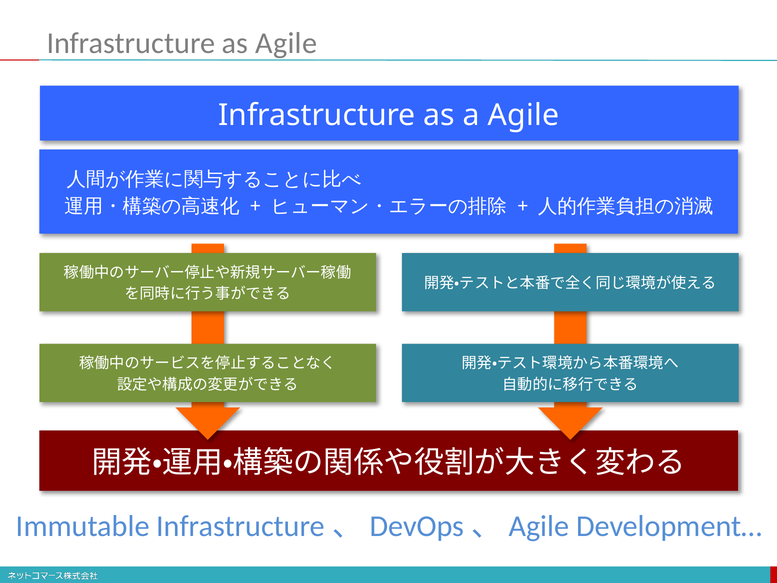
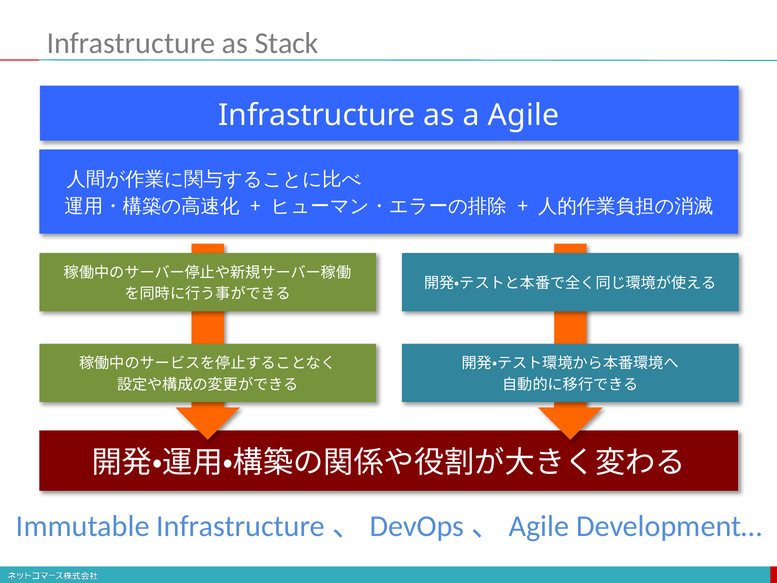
as Agile: Agile -> Stack
